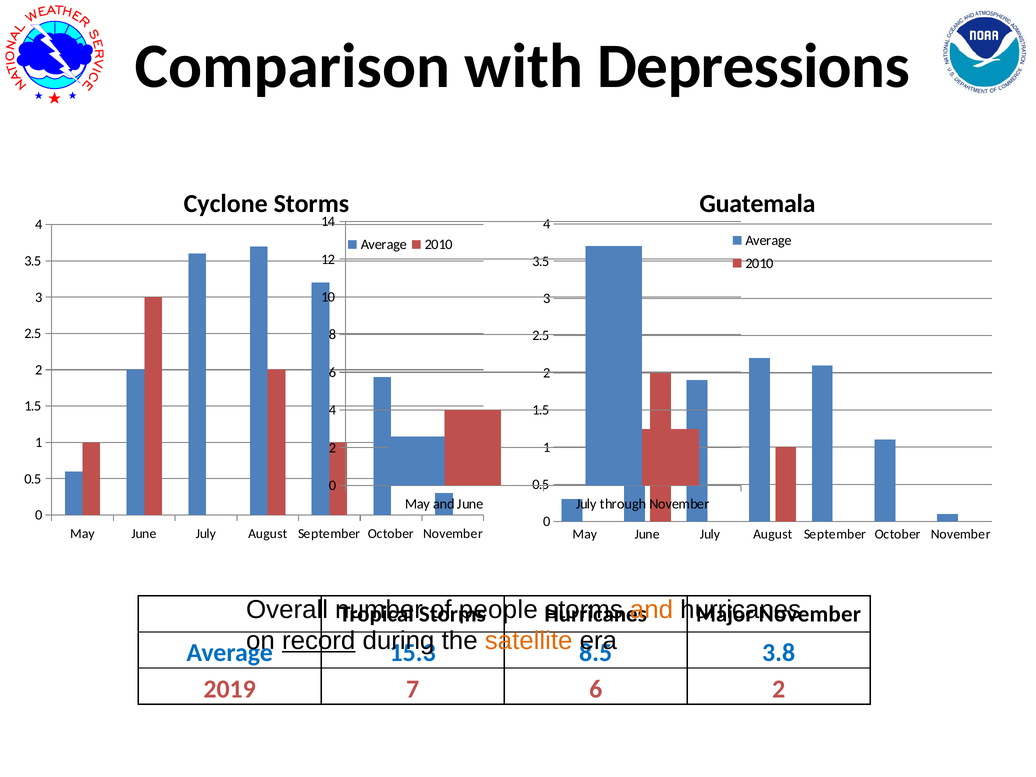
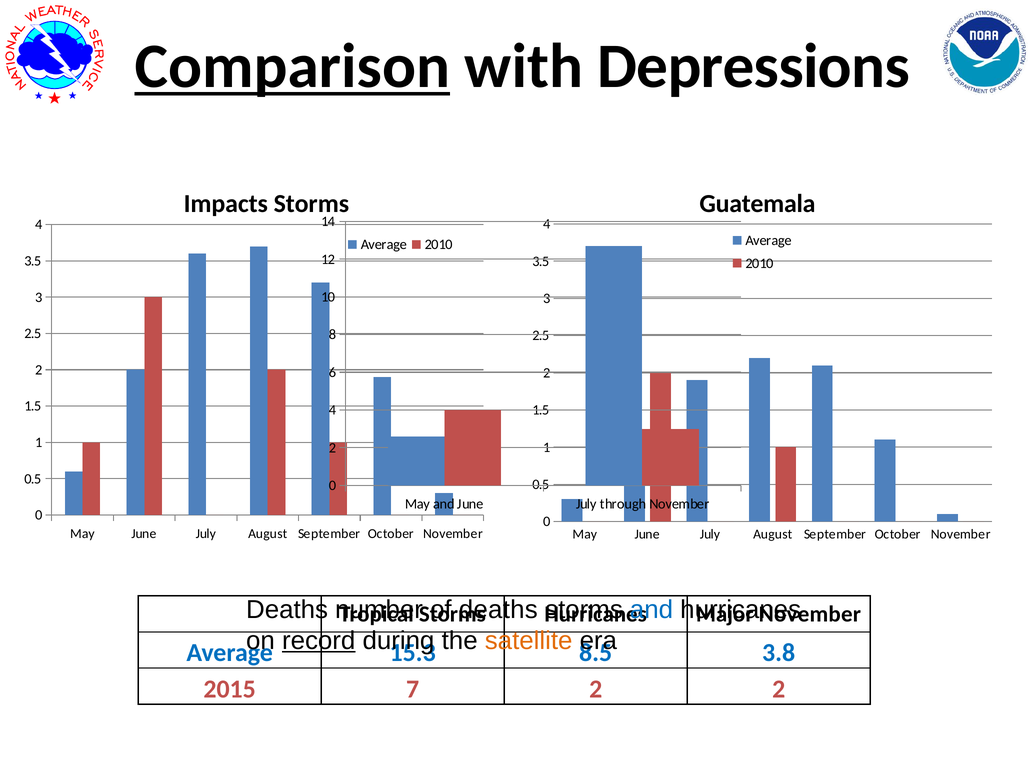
Comparison underline: none -> present
Cyclone: Cyclone -> Impacts
Overall at (287, 609): Overall -> Deaths
people at (498, 609): people -> deaths
and at (651, 609) colour: orange -> blue
2019: 2019 -> 2015
7 6: 6 -> 2
